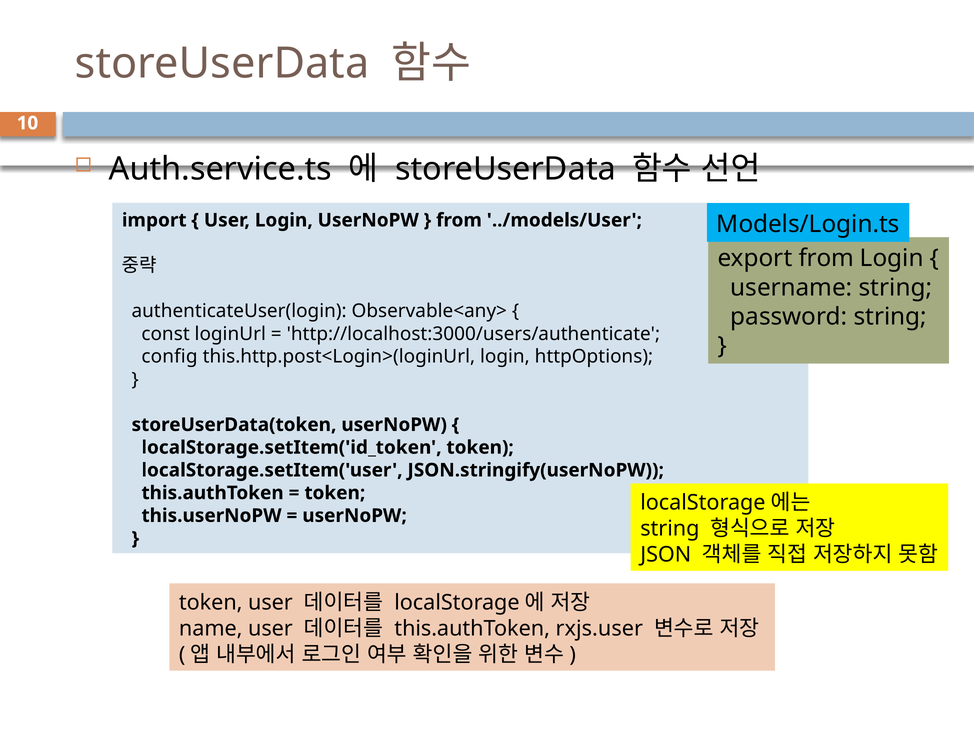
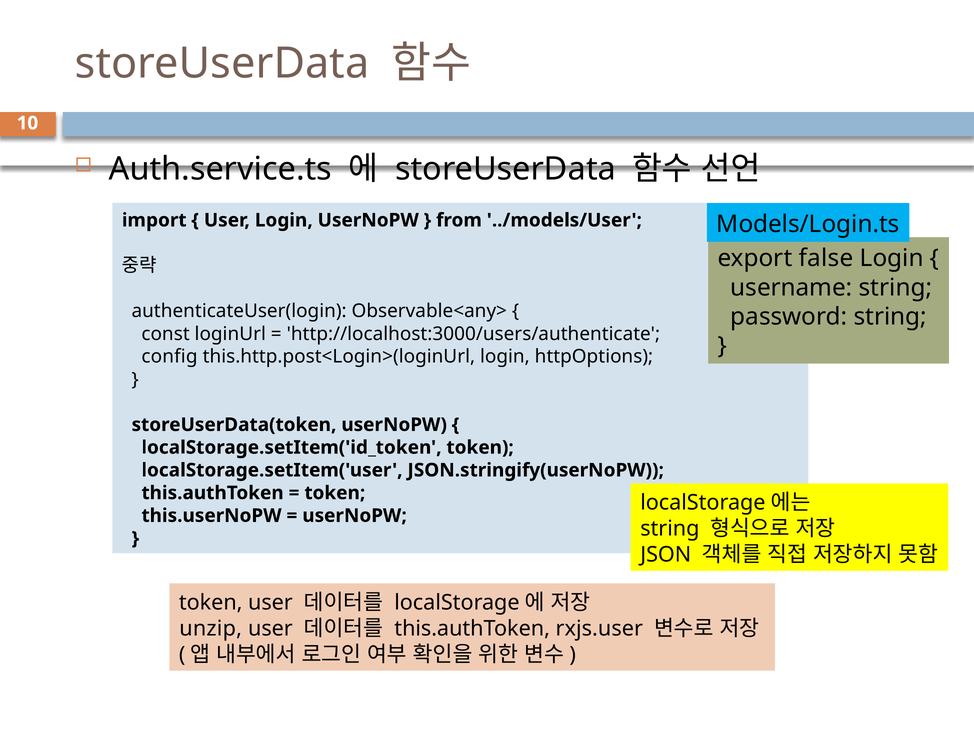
export from: from -> false
name: name -> unzip
